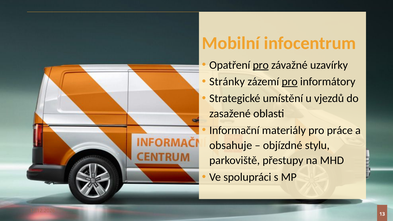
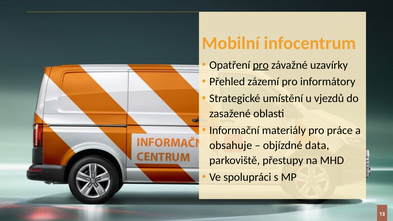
Stránky: Stránky -> Přehled
pro at (290, 82) underline: present -> none
stylu: stylu -> data
